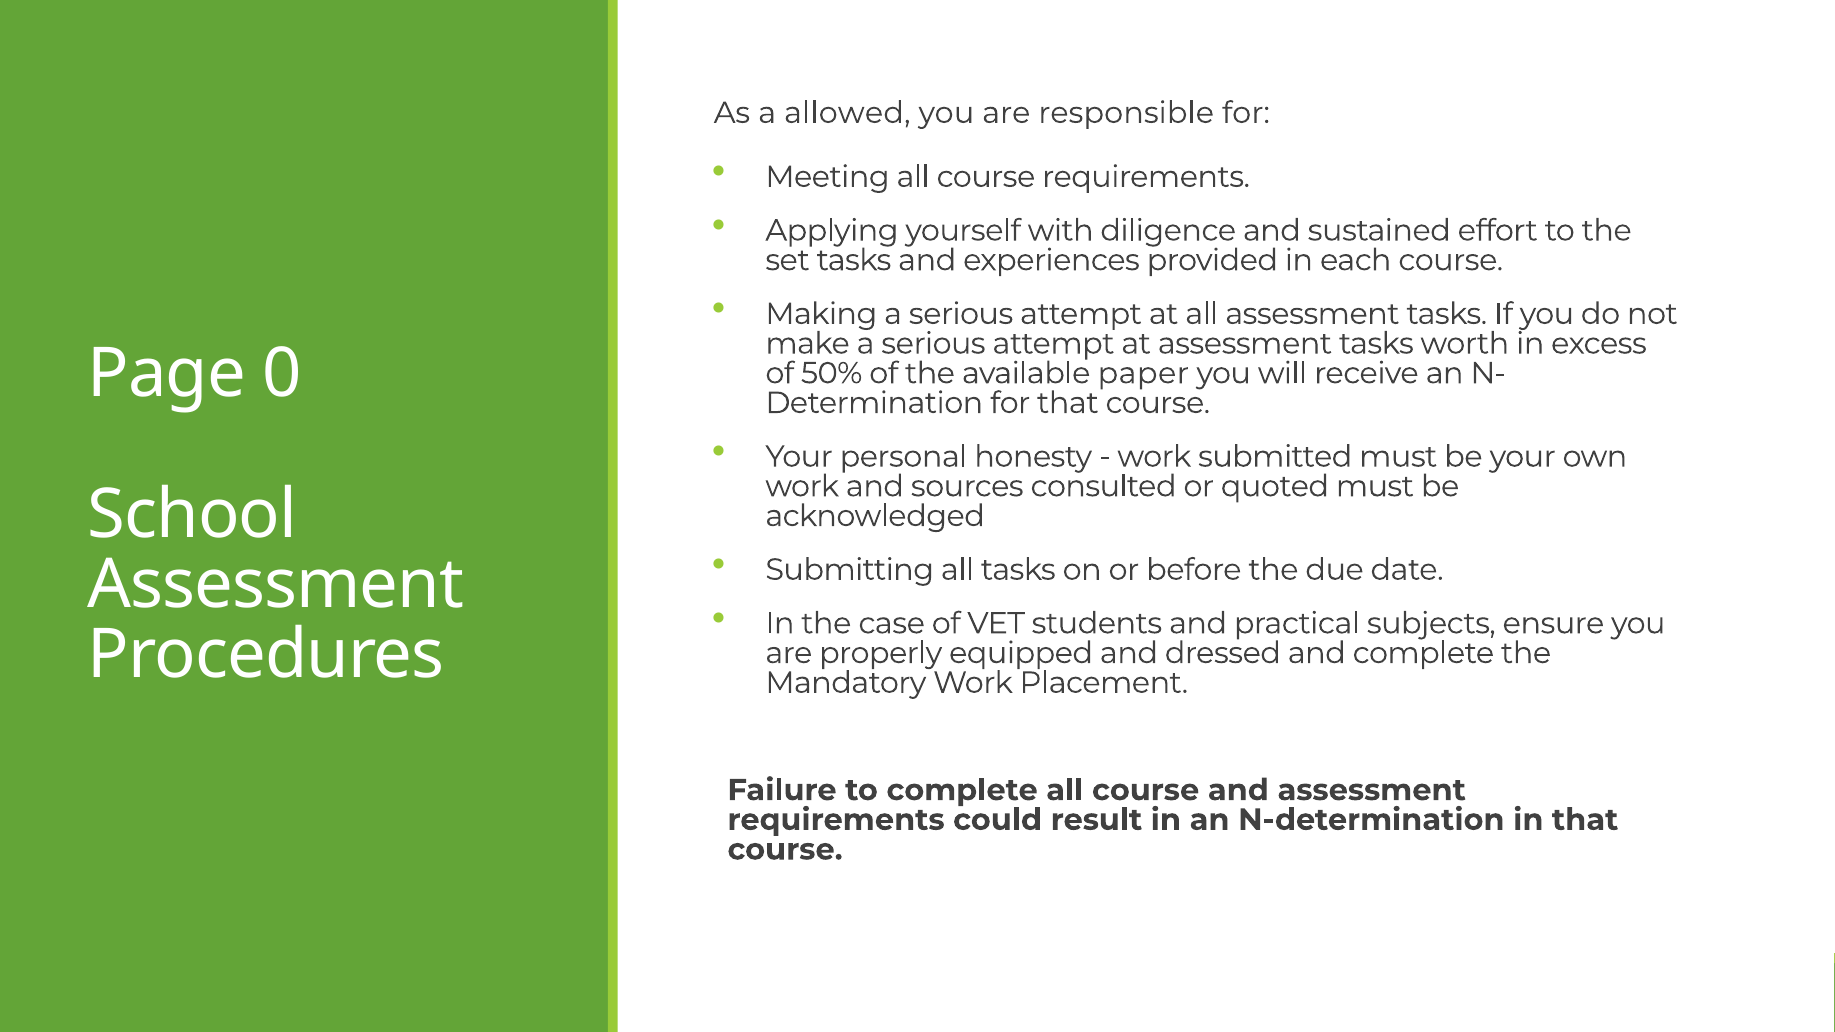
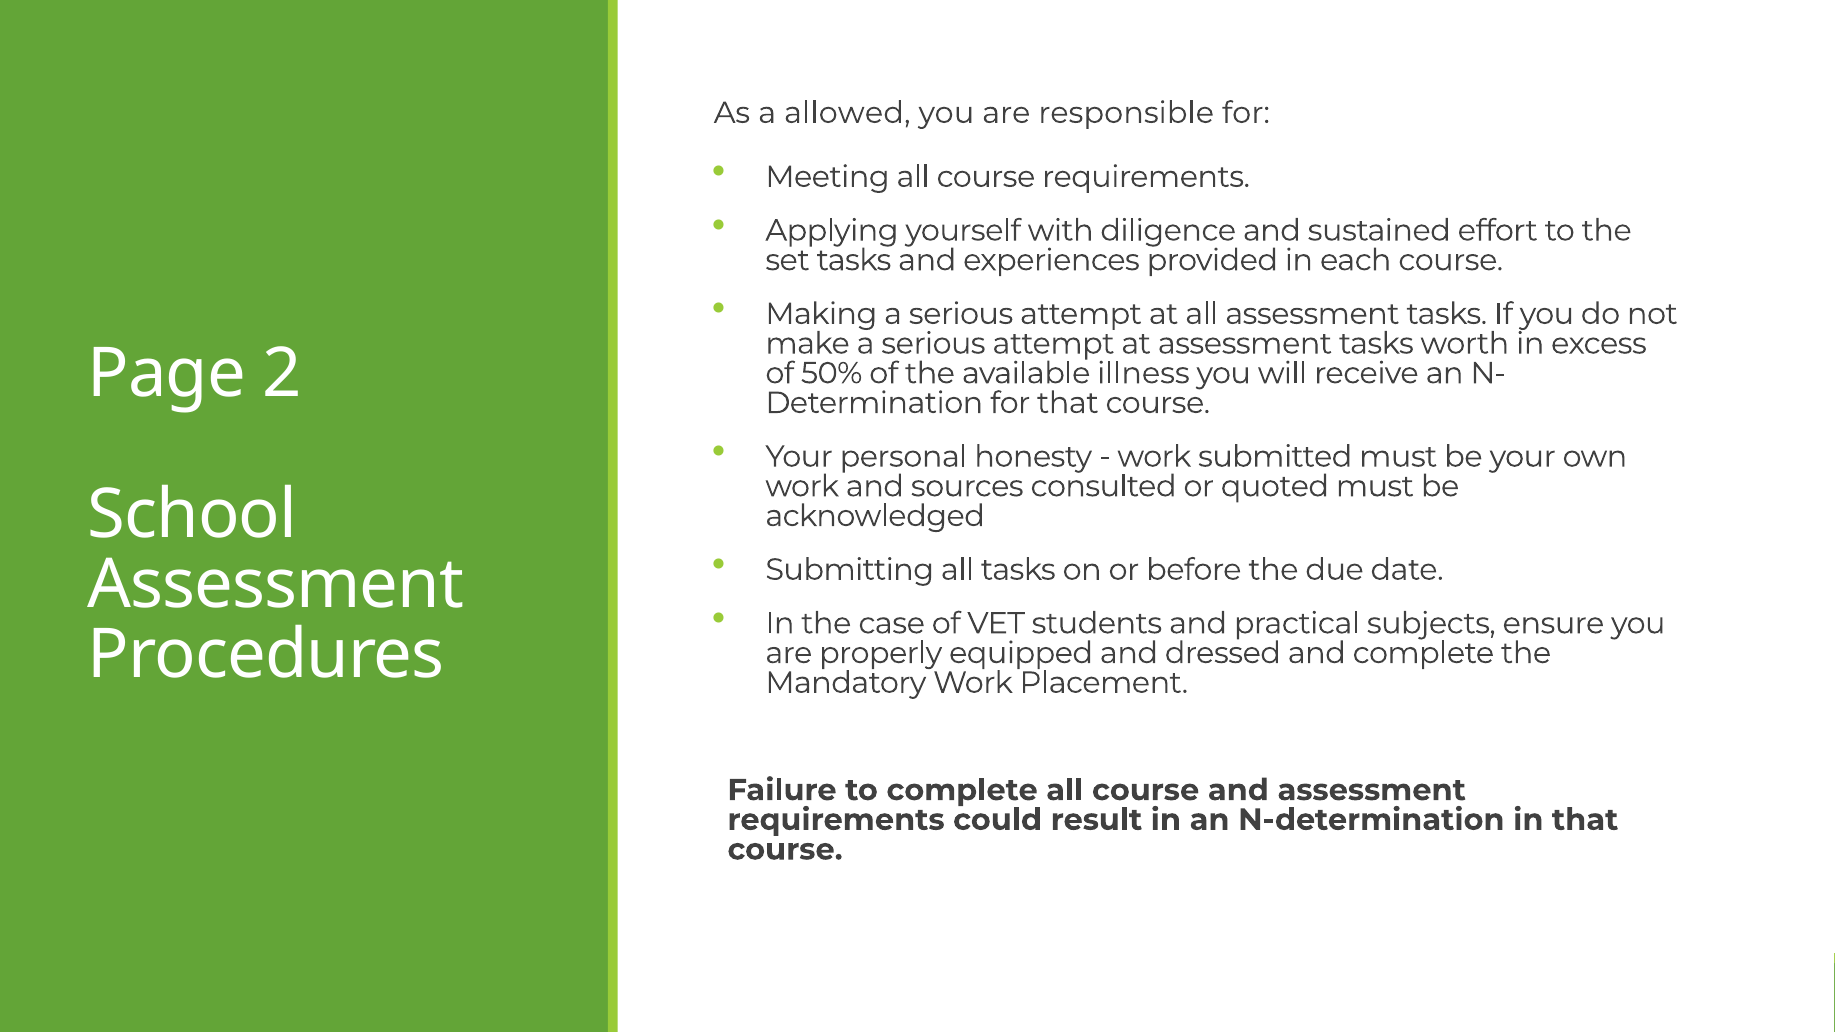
0: 0 -> 2
paper: paper -> illness
